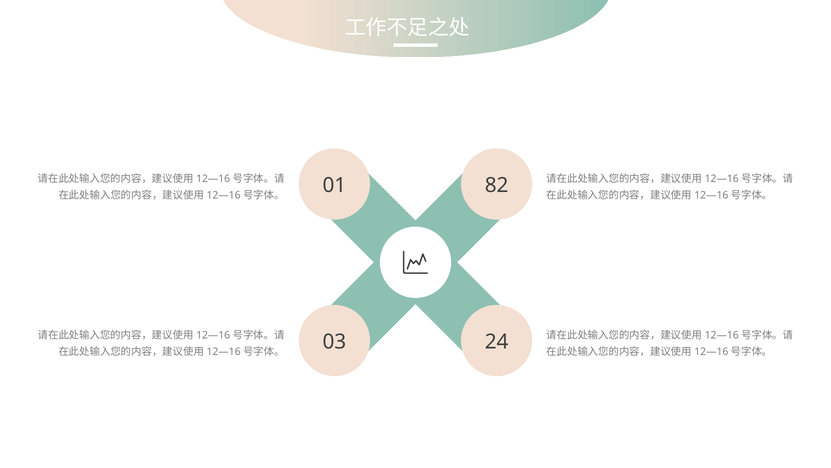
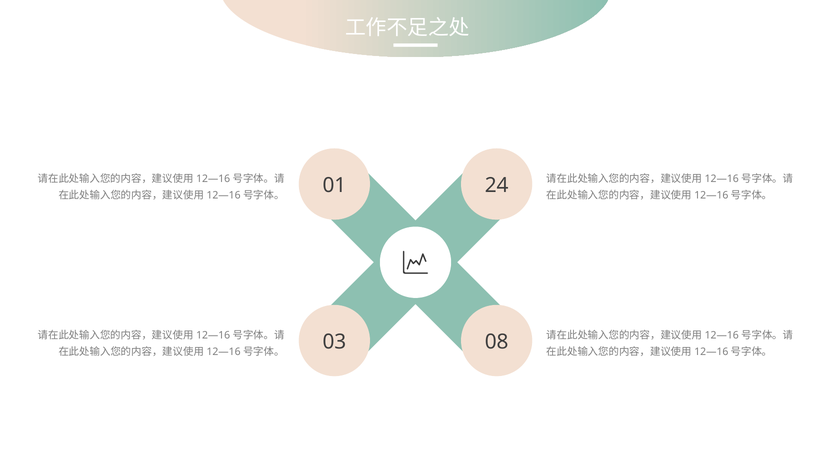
82: 82 -> 24
24: 24 -> 08
